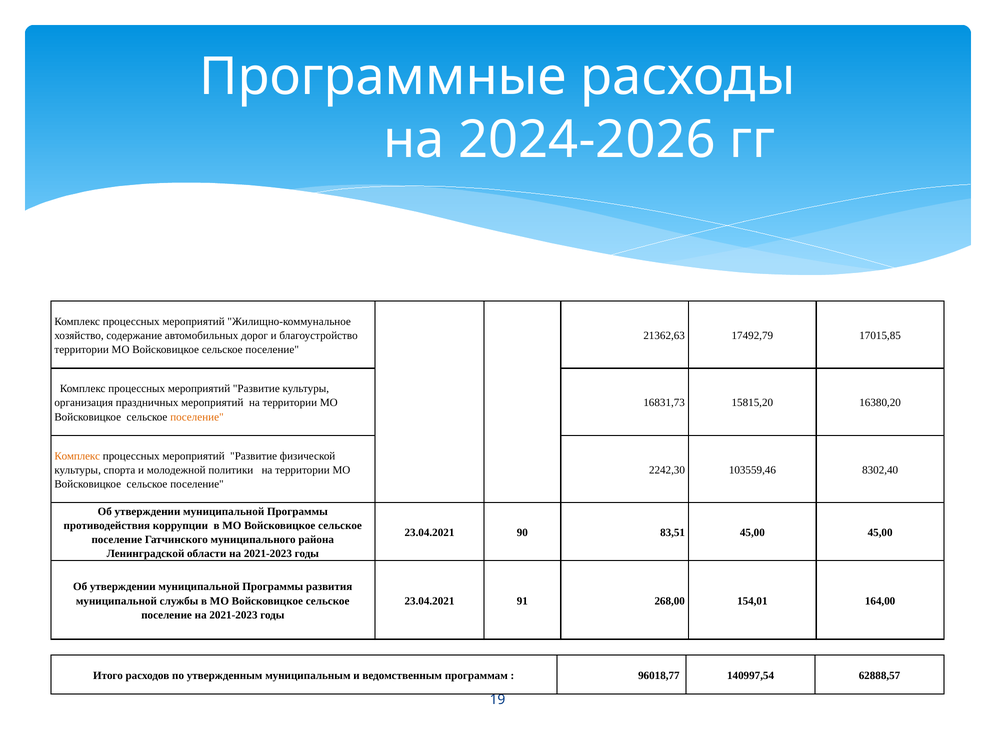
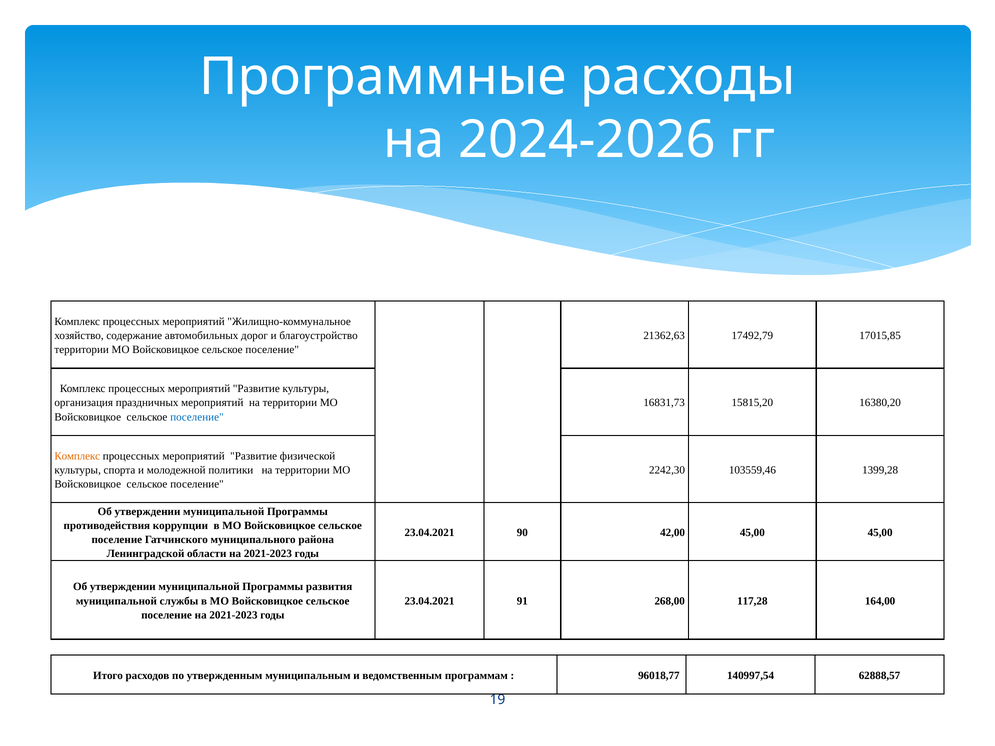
поселение at (197, 417) colour: orange -> blue
8302,40: 8302,40 -> 1399,28
83,51: 83,51 -> 42,00
154,01: 154,01 -> 117,28
